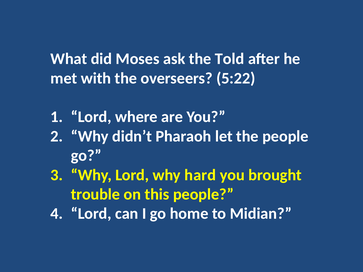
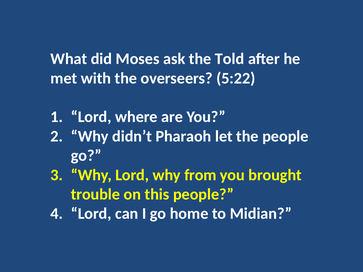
hard: hard -> from
